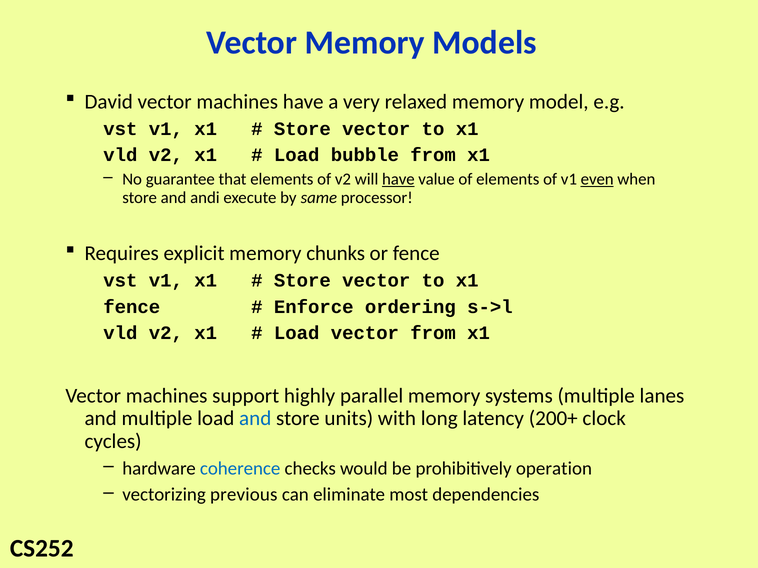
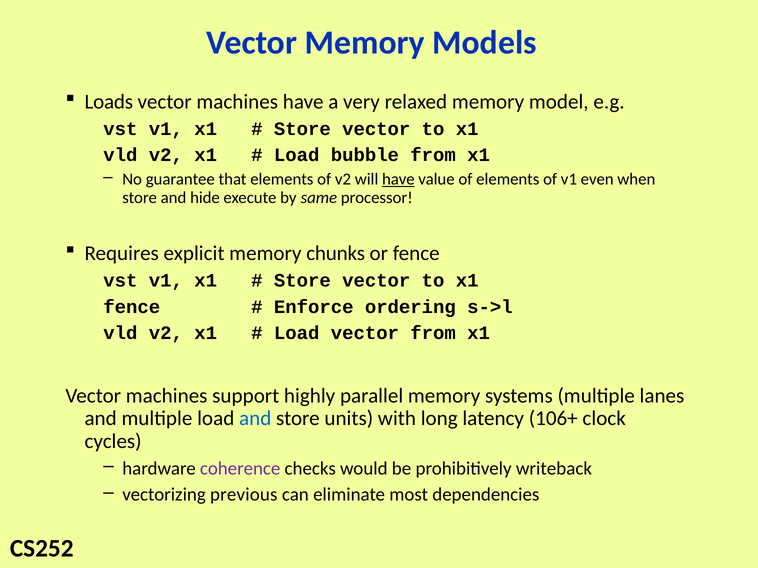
David: David -> Loads
even underline: present -> none
andi: andi -> hide
200+: 200+ -> 106+
coherence colour: blue -> purple
operation: operation -> writeback
